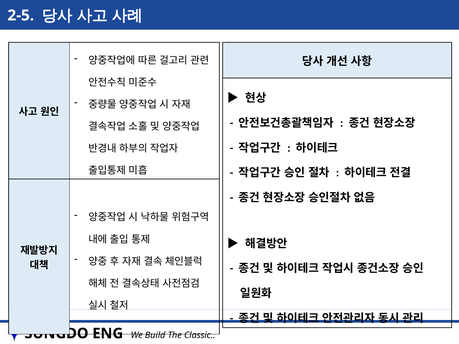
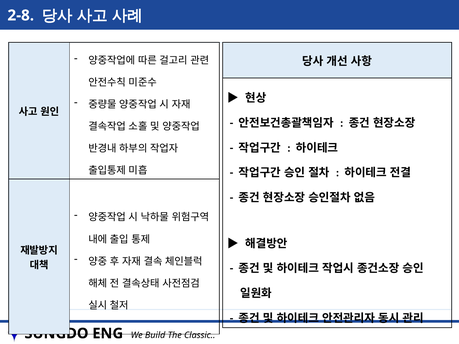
2-5: 2-5 -> 2-8
